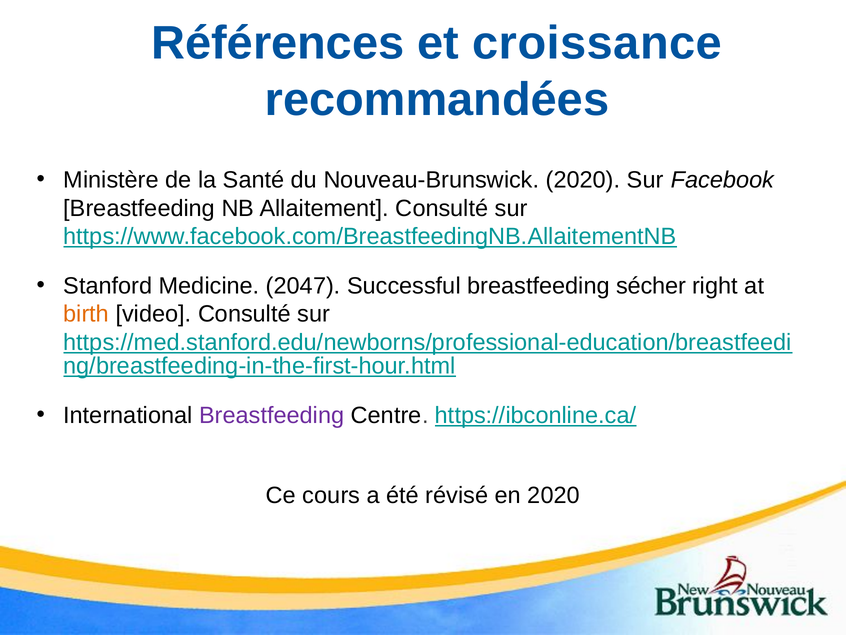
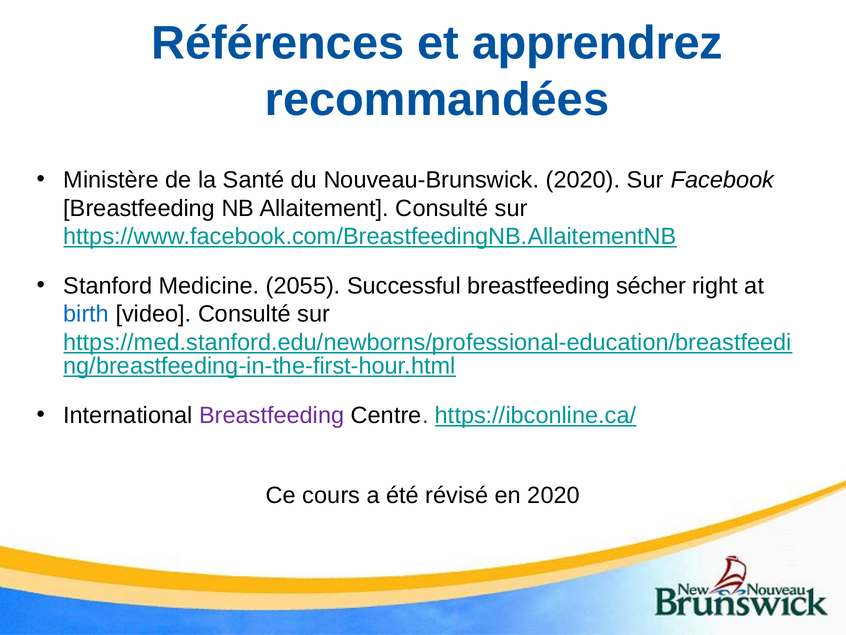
croissance: croissance -> apprendrez
2047: 2047 -> 2055
birth colour: orange -> blue
